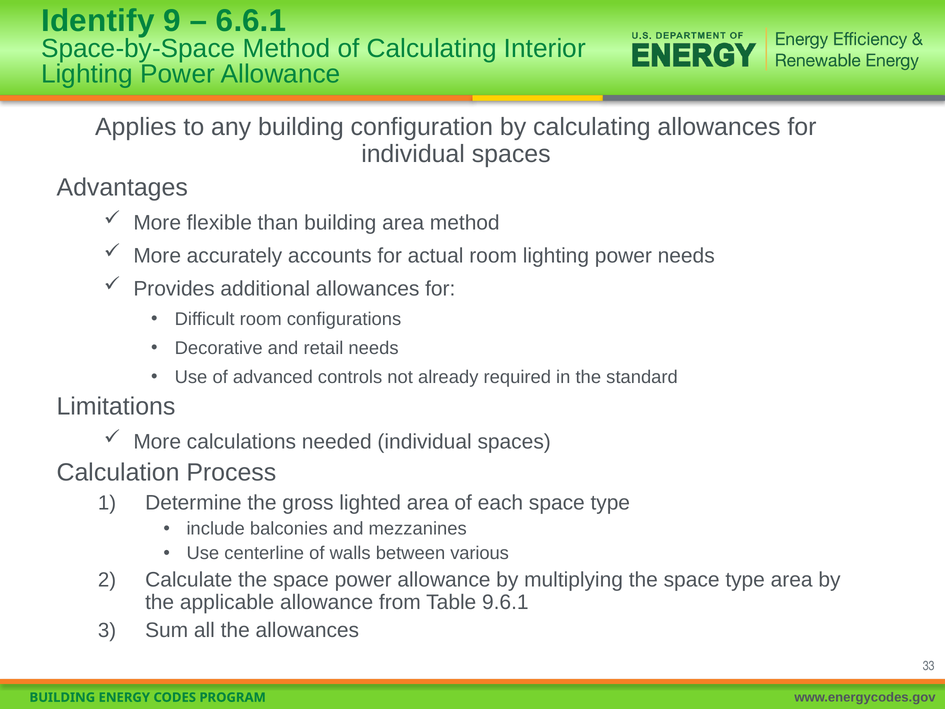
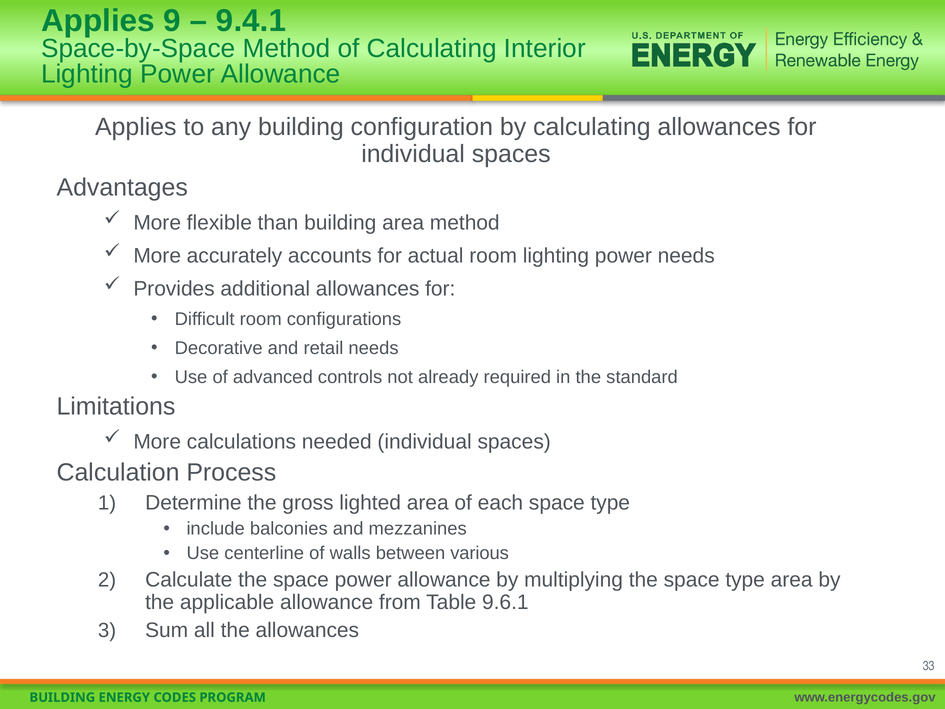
Identify at (98, 21): Identify -> Applies
6.6.1: 6.6.1 -> 9.4.1
